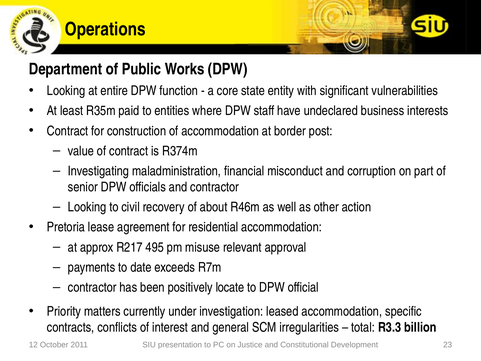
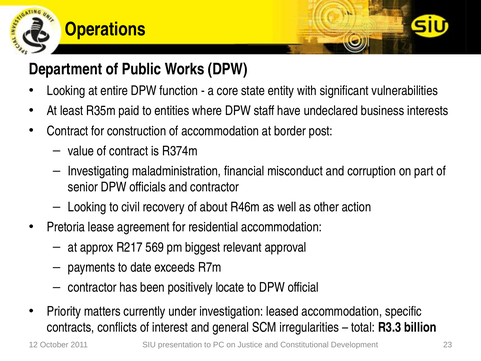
495: 495 -> 569
misuse: misuse -> biggest
